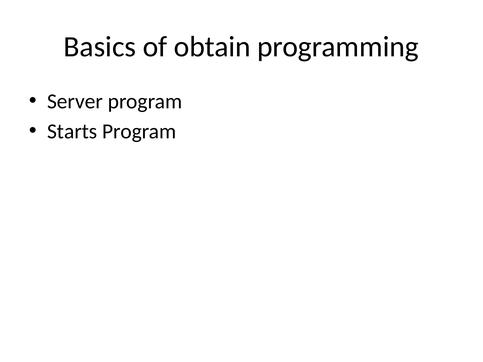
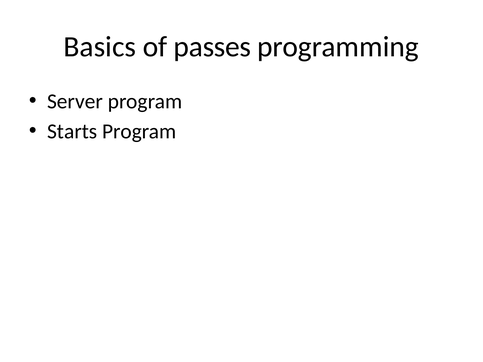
obtain: obtain -> passes
